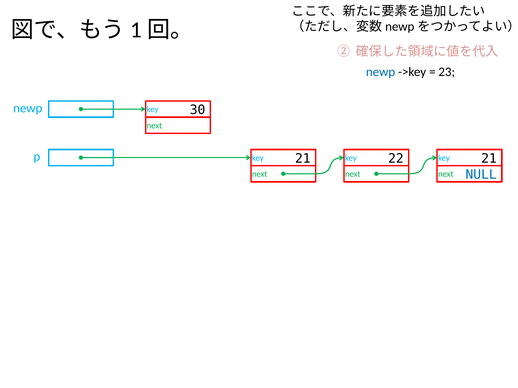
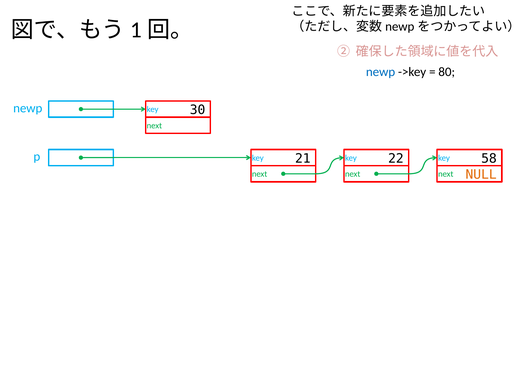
23: 23 -> 80
21 21: 21 -> 58
NULL colour: blue -> orange
